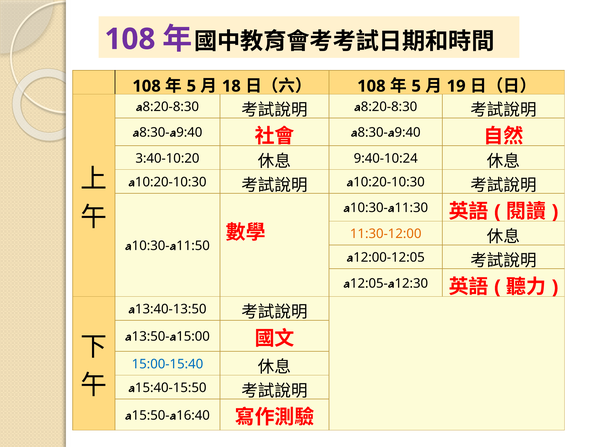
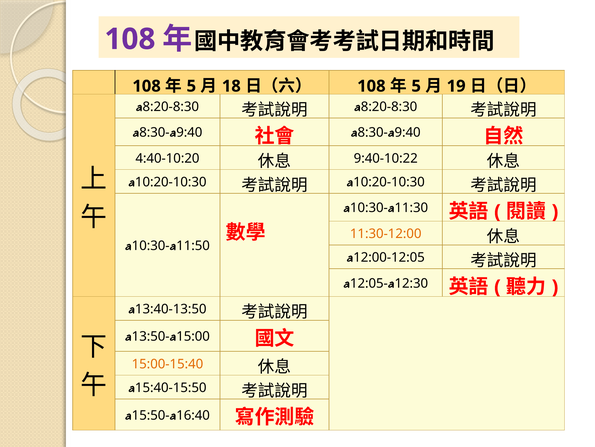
3:40-10:20: 3:40-10:20 -> 4:40-10:20
9:40-10:24: 9:40-10:24 -> 9:40-10:22
15:00-15:40 colour: blue -> orange
